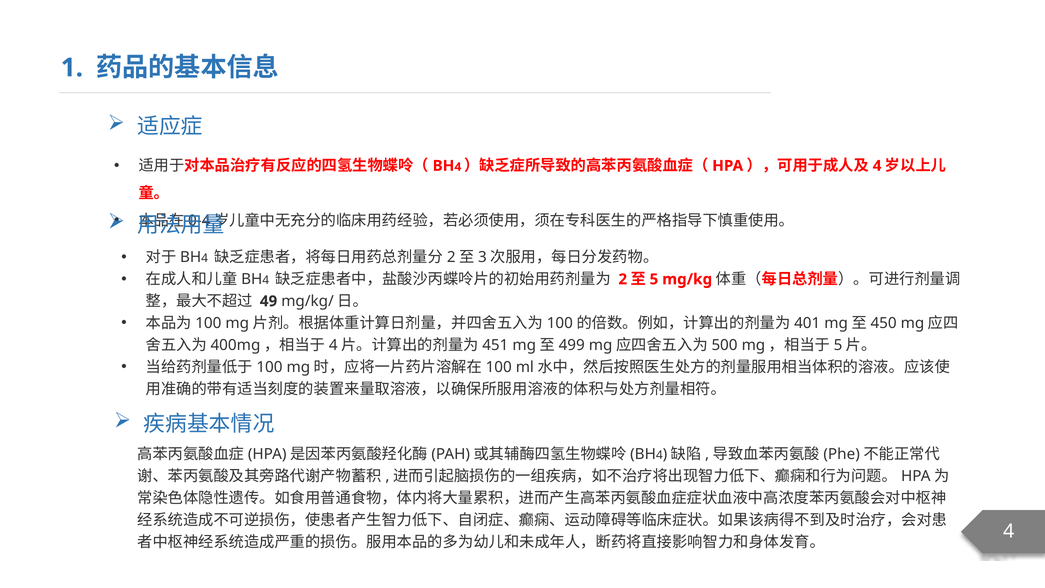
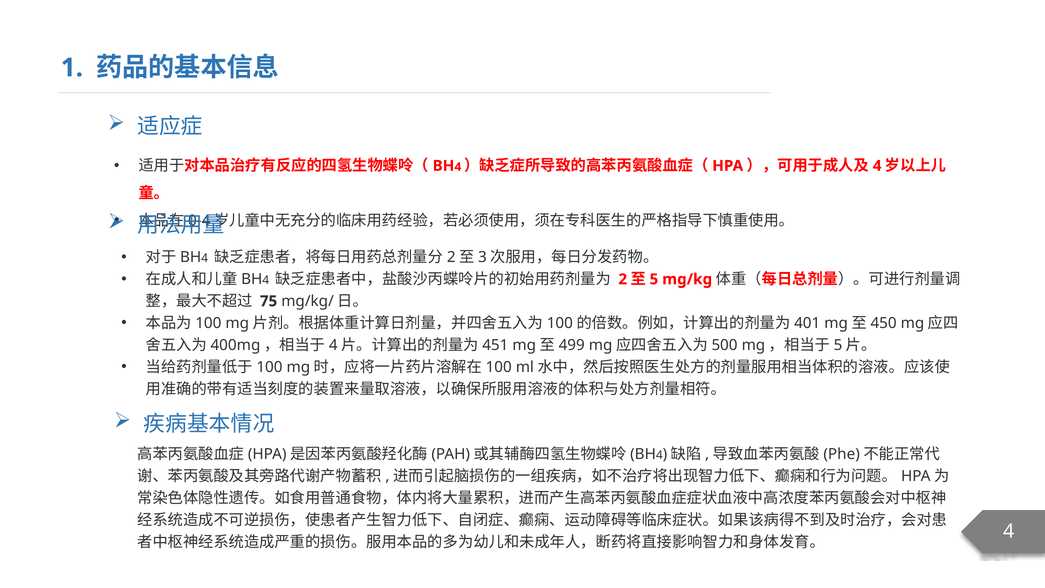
49: 49 -> 75
